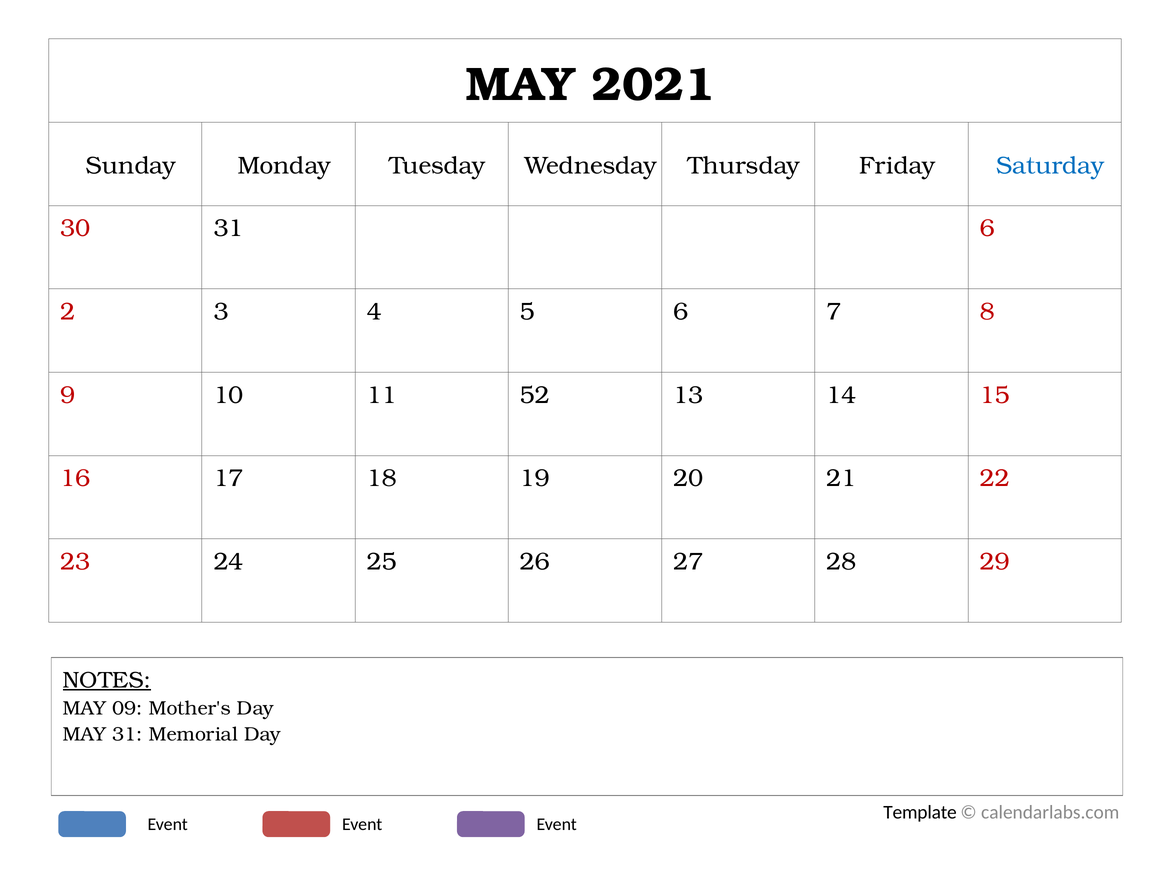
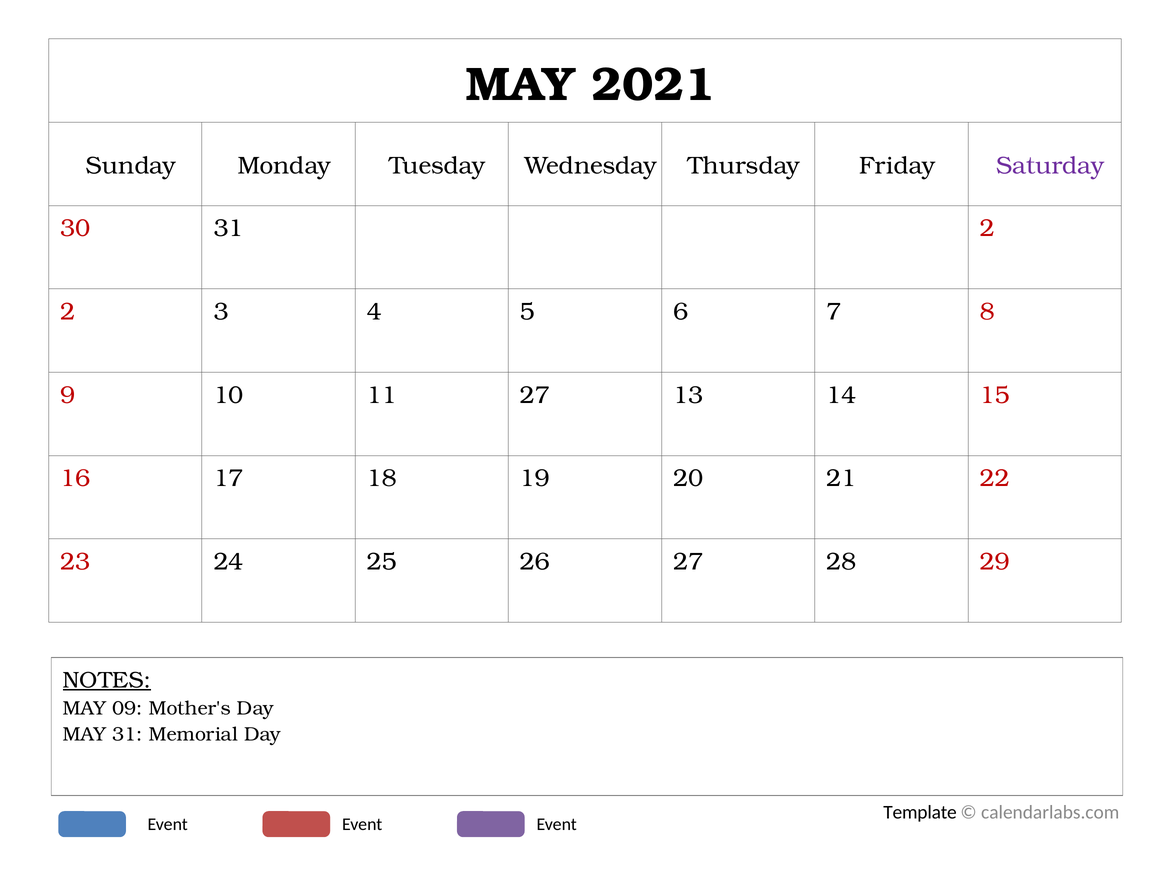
Saturday colour: blue -> purple
31 6: 6 -> 2
11 52: 52 -> 27
